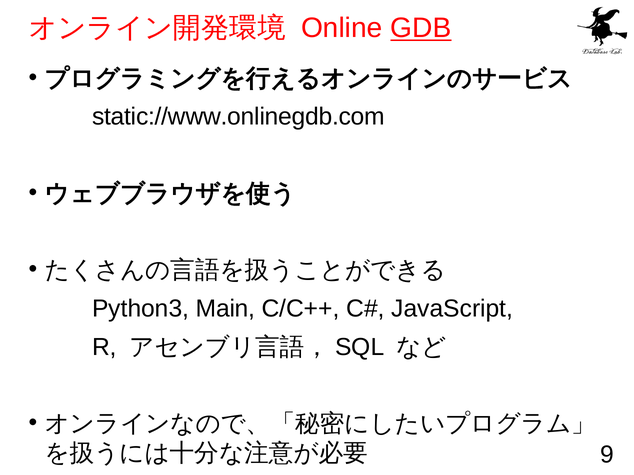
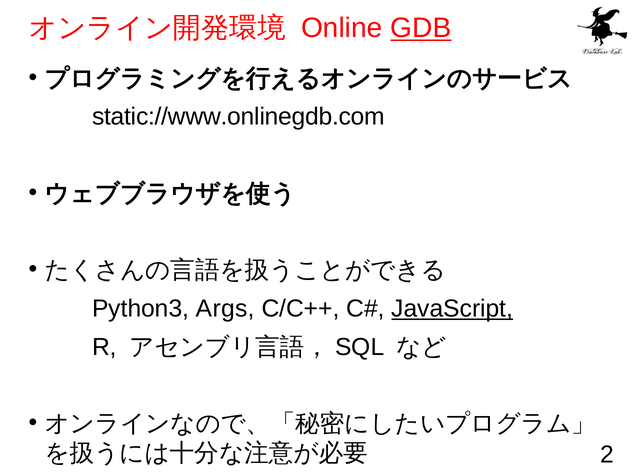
Main: Main -> Args
JavaScript underline: none -> present
9: 9 -> 2
